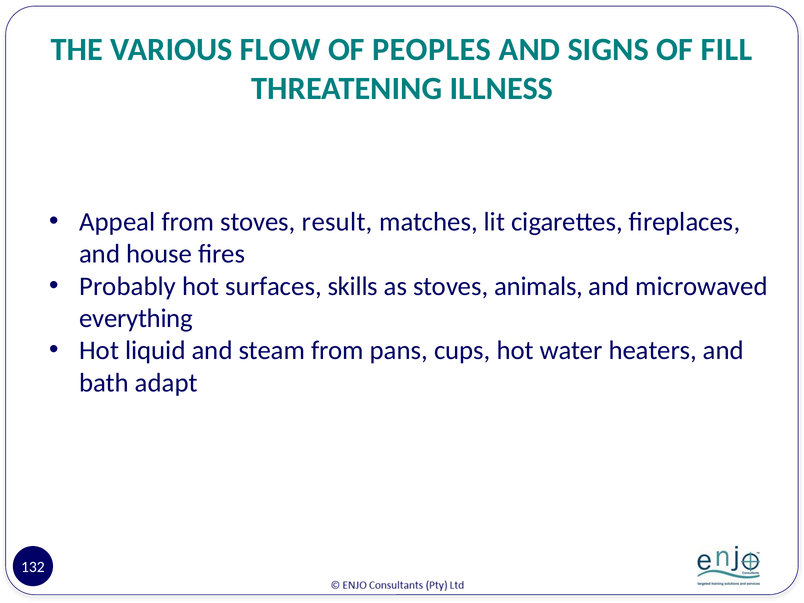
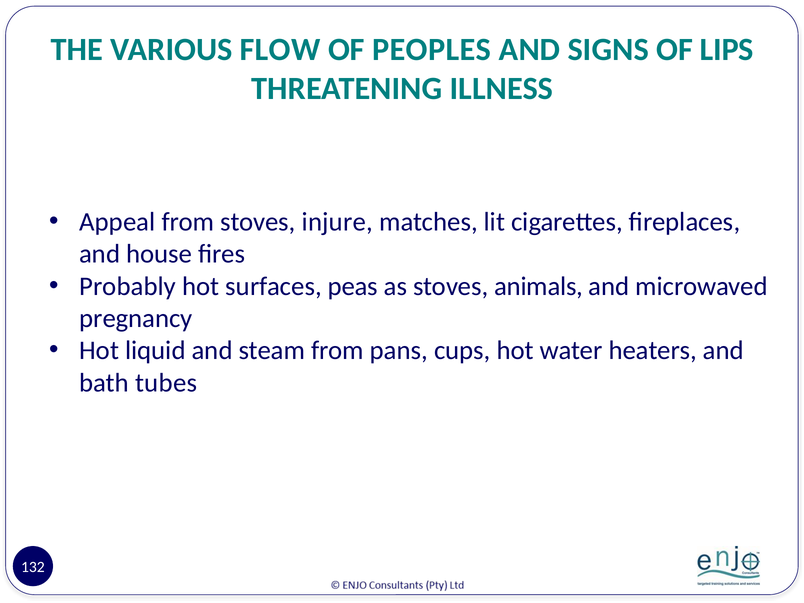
FILL: FILL -> LIPS
result: result -> injure
skills: skills -> peas
everything: everything -> pregnancy
adapt: adapt -> tubes
